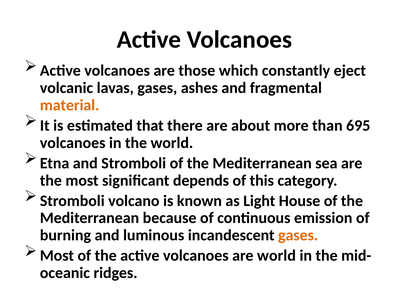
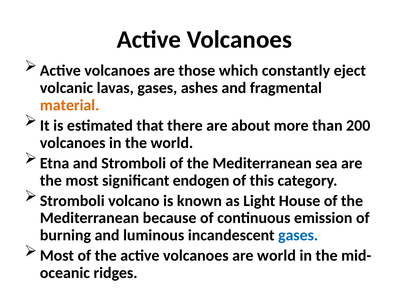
695: 695 -> 200
depends: depends -> endogen
gases at (298, 235) colour: orange -> blue
